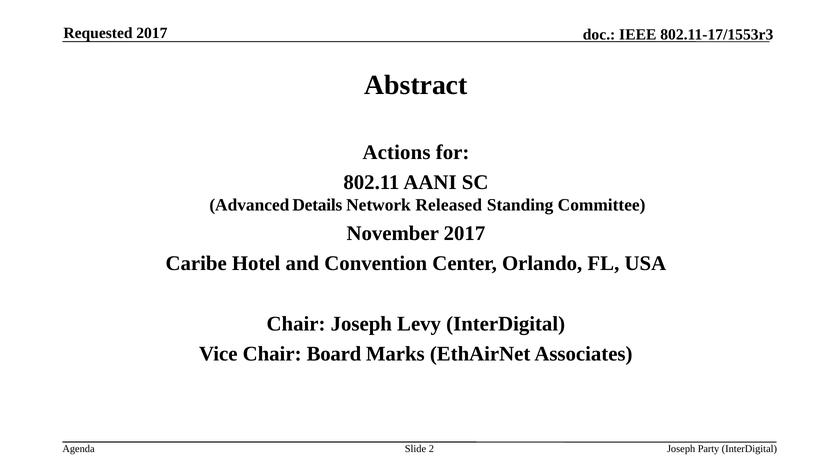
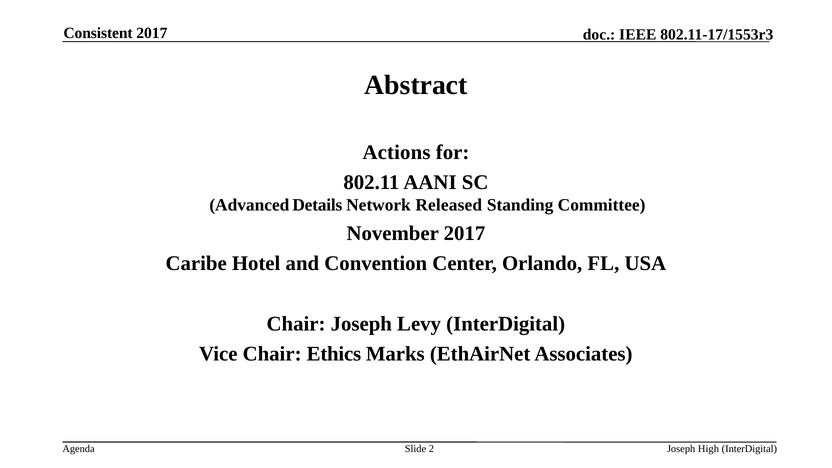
Requested: Requested -> Consistent
Board: Board -> Ethics
Party: Party -> High
